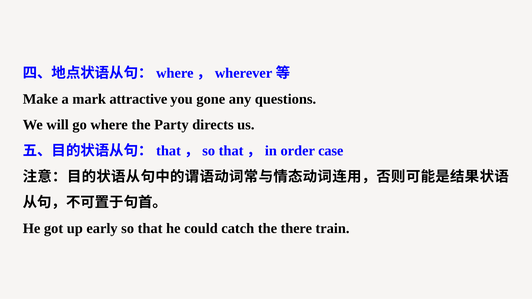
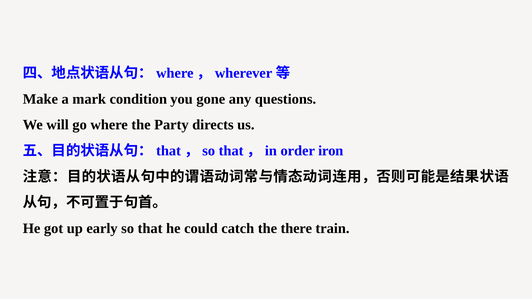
attractive: attractive -> condition
case: case -> iron
